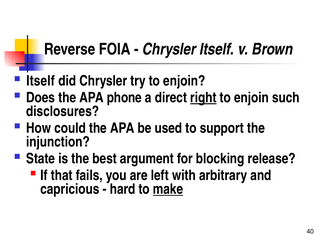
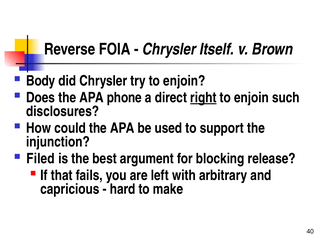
Itself at (41, 81): Itself -> Body
State: State -> Filed
make underline: present -> none
